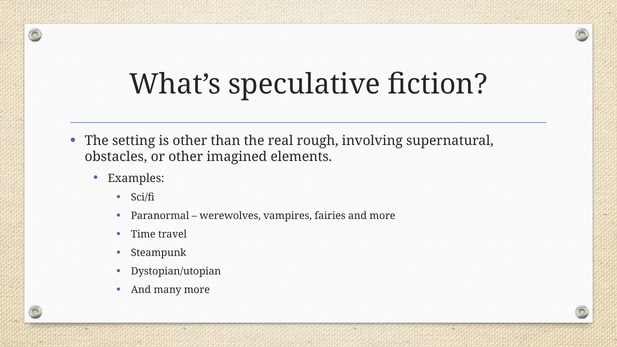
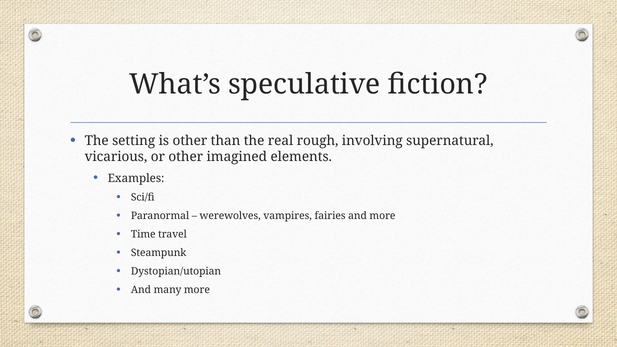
obstacles: obstacles -> vicarious
